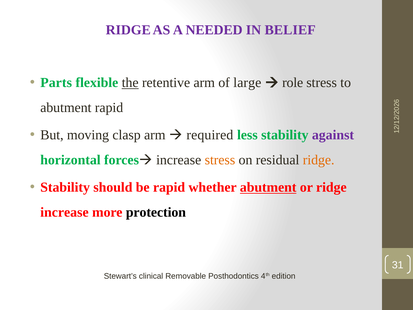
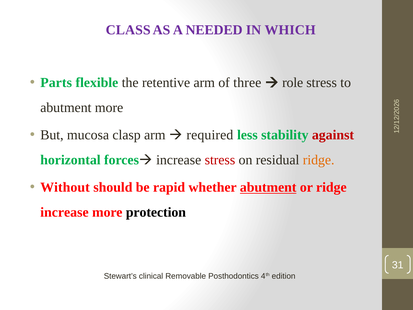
RIDGE at (128, 30): RIDGE -> CLASS
BELIEF: BELIEF -> WHICH
the underline: present -> none
large: large -> three
abutment rapid: rapid -> more
moving: moving -> mucosa
against colour: purple -> red
stress at (220, 160) colour: orange -> red
Stability at (65, 187): Stability -> Without
